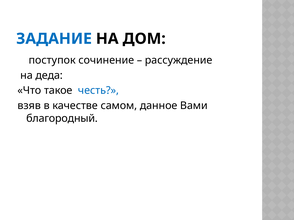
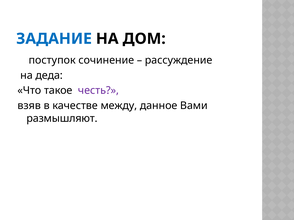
честь colour: blue -> purple
самом: самом -> между
благородный: благородный -> размышляют
